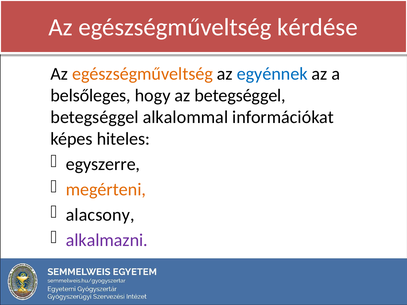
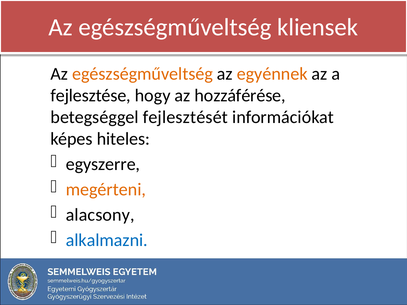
kérdése: kérdése -> kliensek
egyénnek colour: blue -> orange
belsőleges: belsőleges -> fejlesztése
az betegséggel: betegséggel -> hozzáférése
alkalommal: alkalommal -> fejlesztését
alkalmazni colour: purple -> blue
